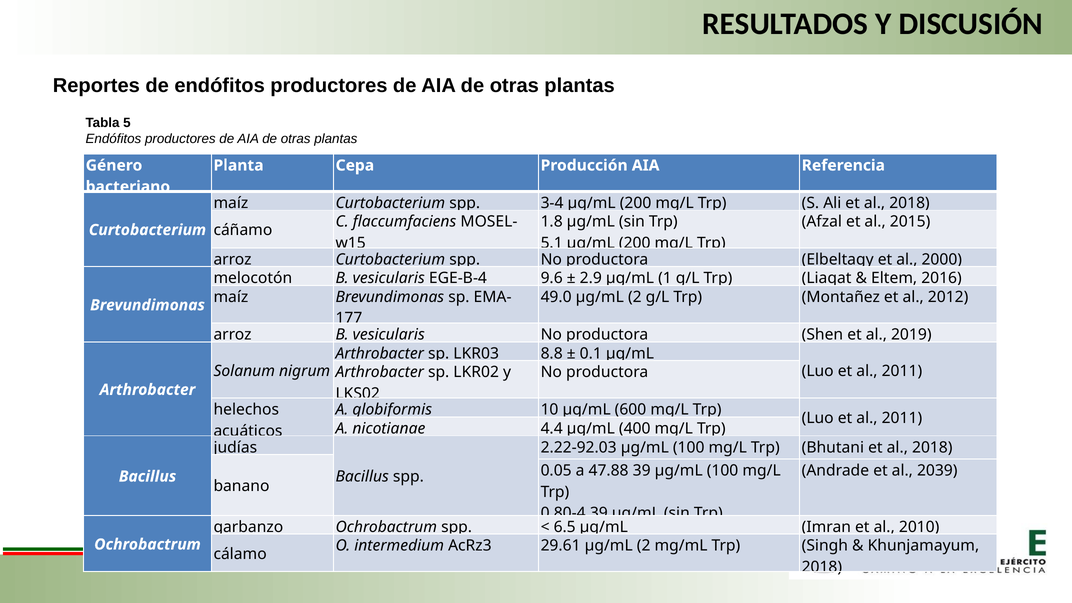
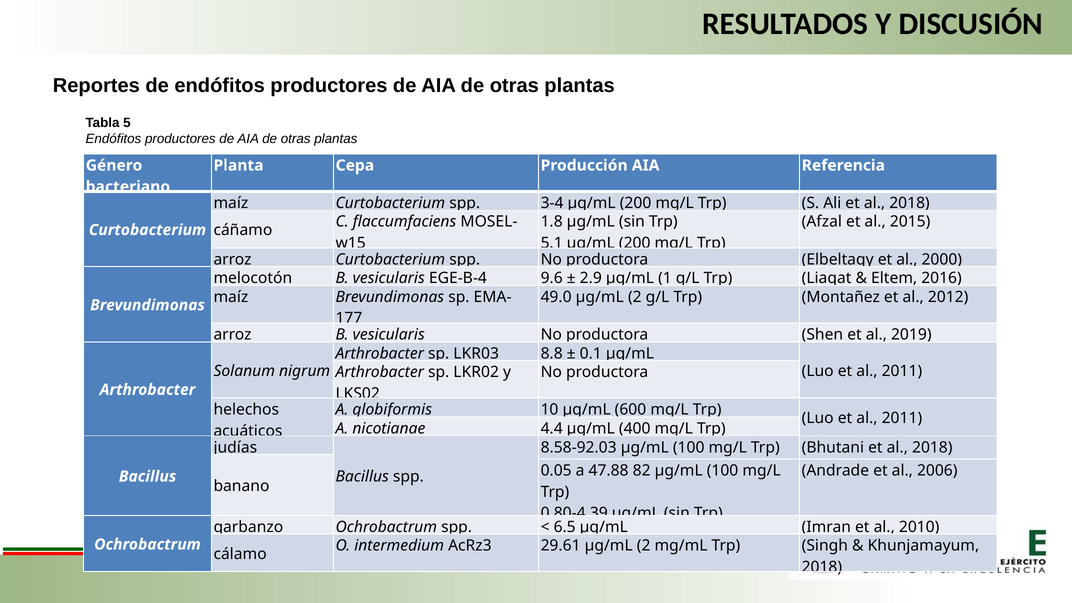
2.22-92.03: 2.22-92.03 -> 8.58-92.03
39: 39 -> 82
2039: 2039 -> 2006
